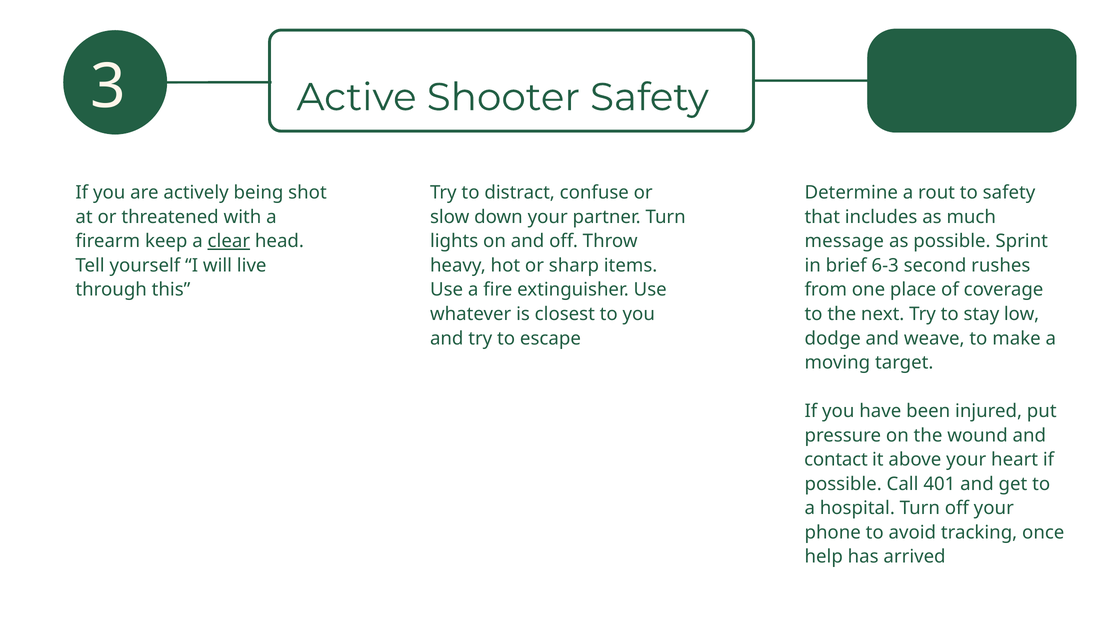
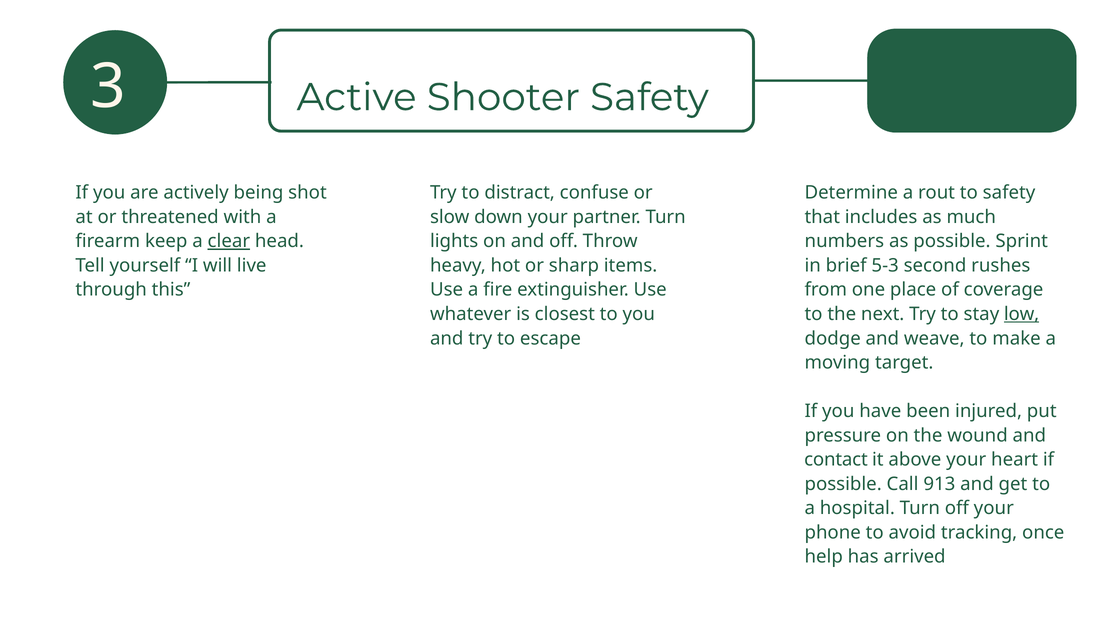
message: message -> numbers
6-3: 6-3 -> 5-3
low underline: none -> present
401: 401 -> 913
